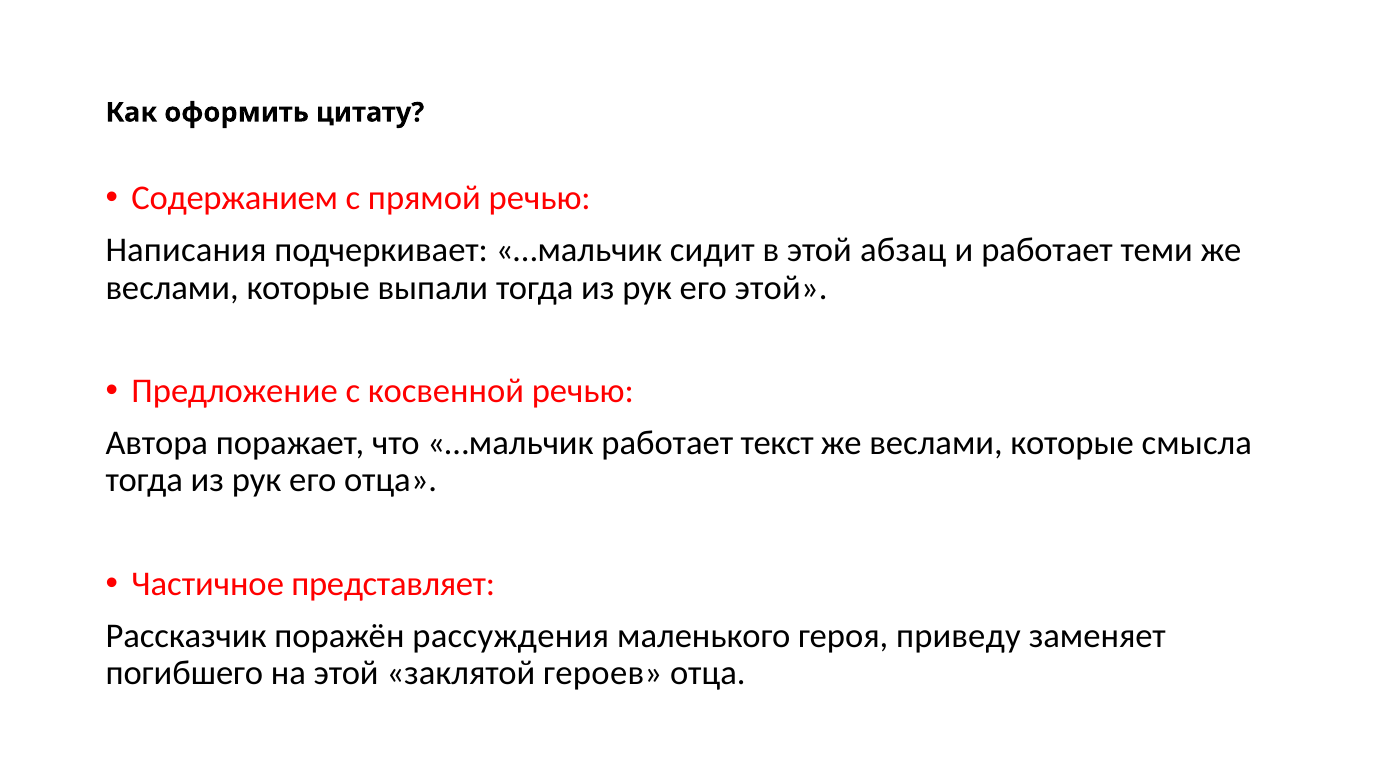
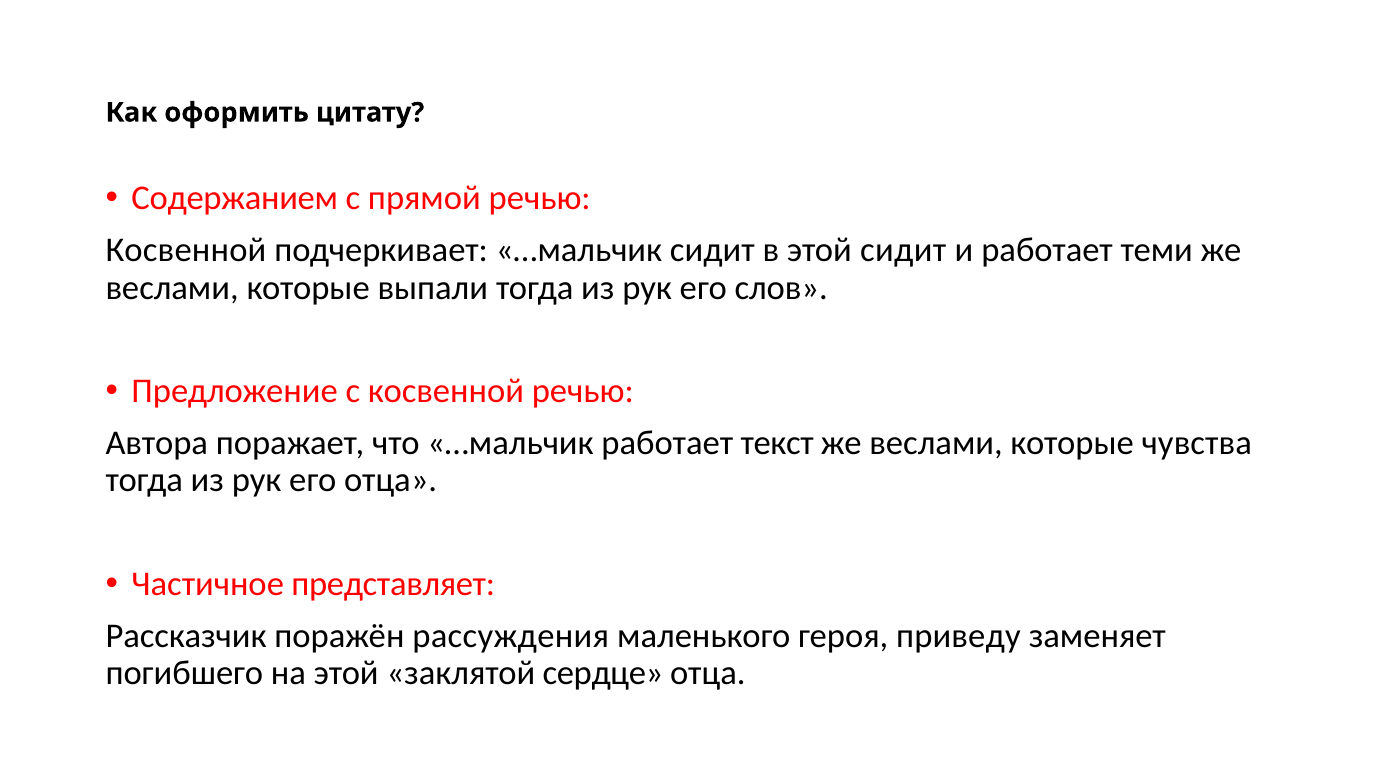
Написания at (186, 250): Написания -> Косвенной
этой абзац: абзац -> сидит
его этой: этой -> слов
смысла: смысла -> чувства
героев: героев -> сердце
